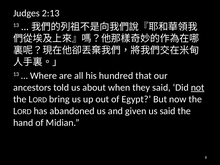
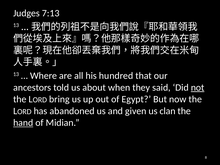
2:13: 2:13 -> 7:13
us said: said -> clan
hand underline: none -> present
